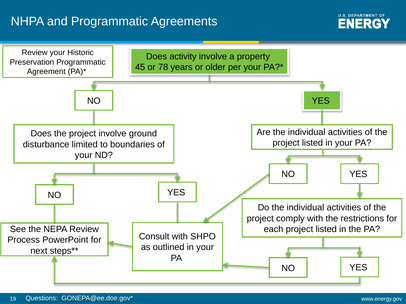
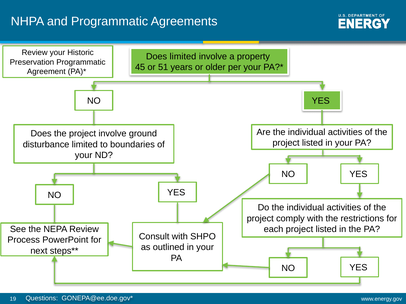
Does activity: activity -> limited
78: 78 -> 51
